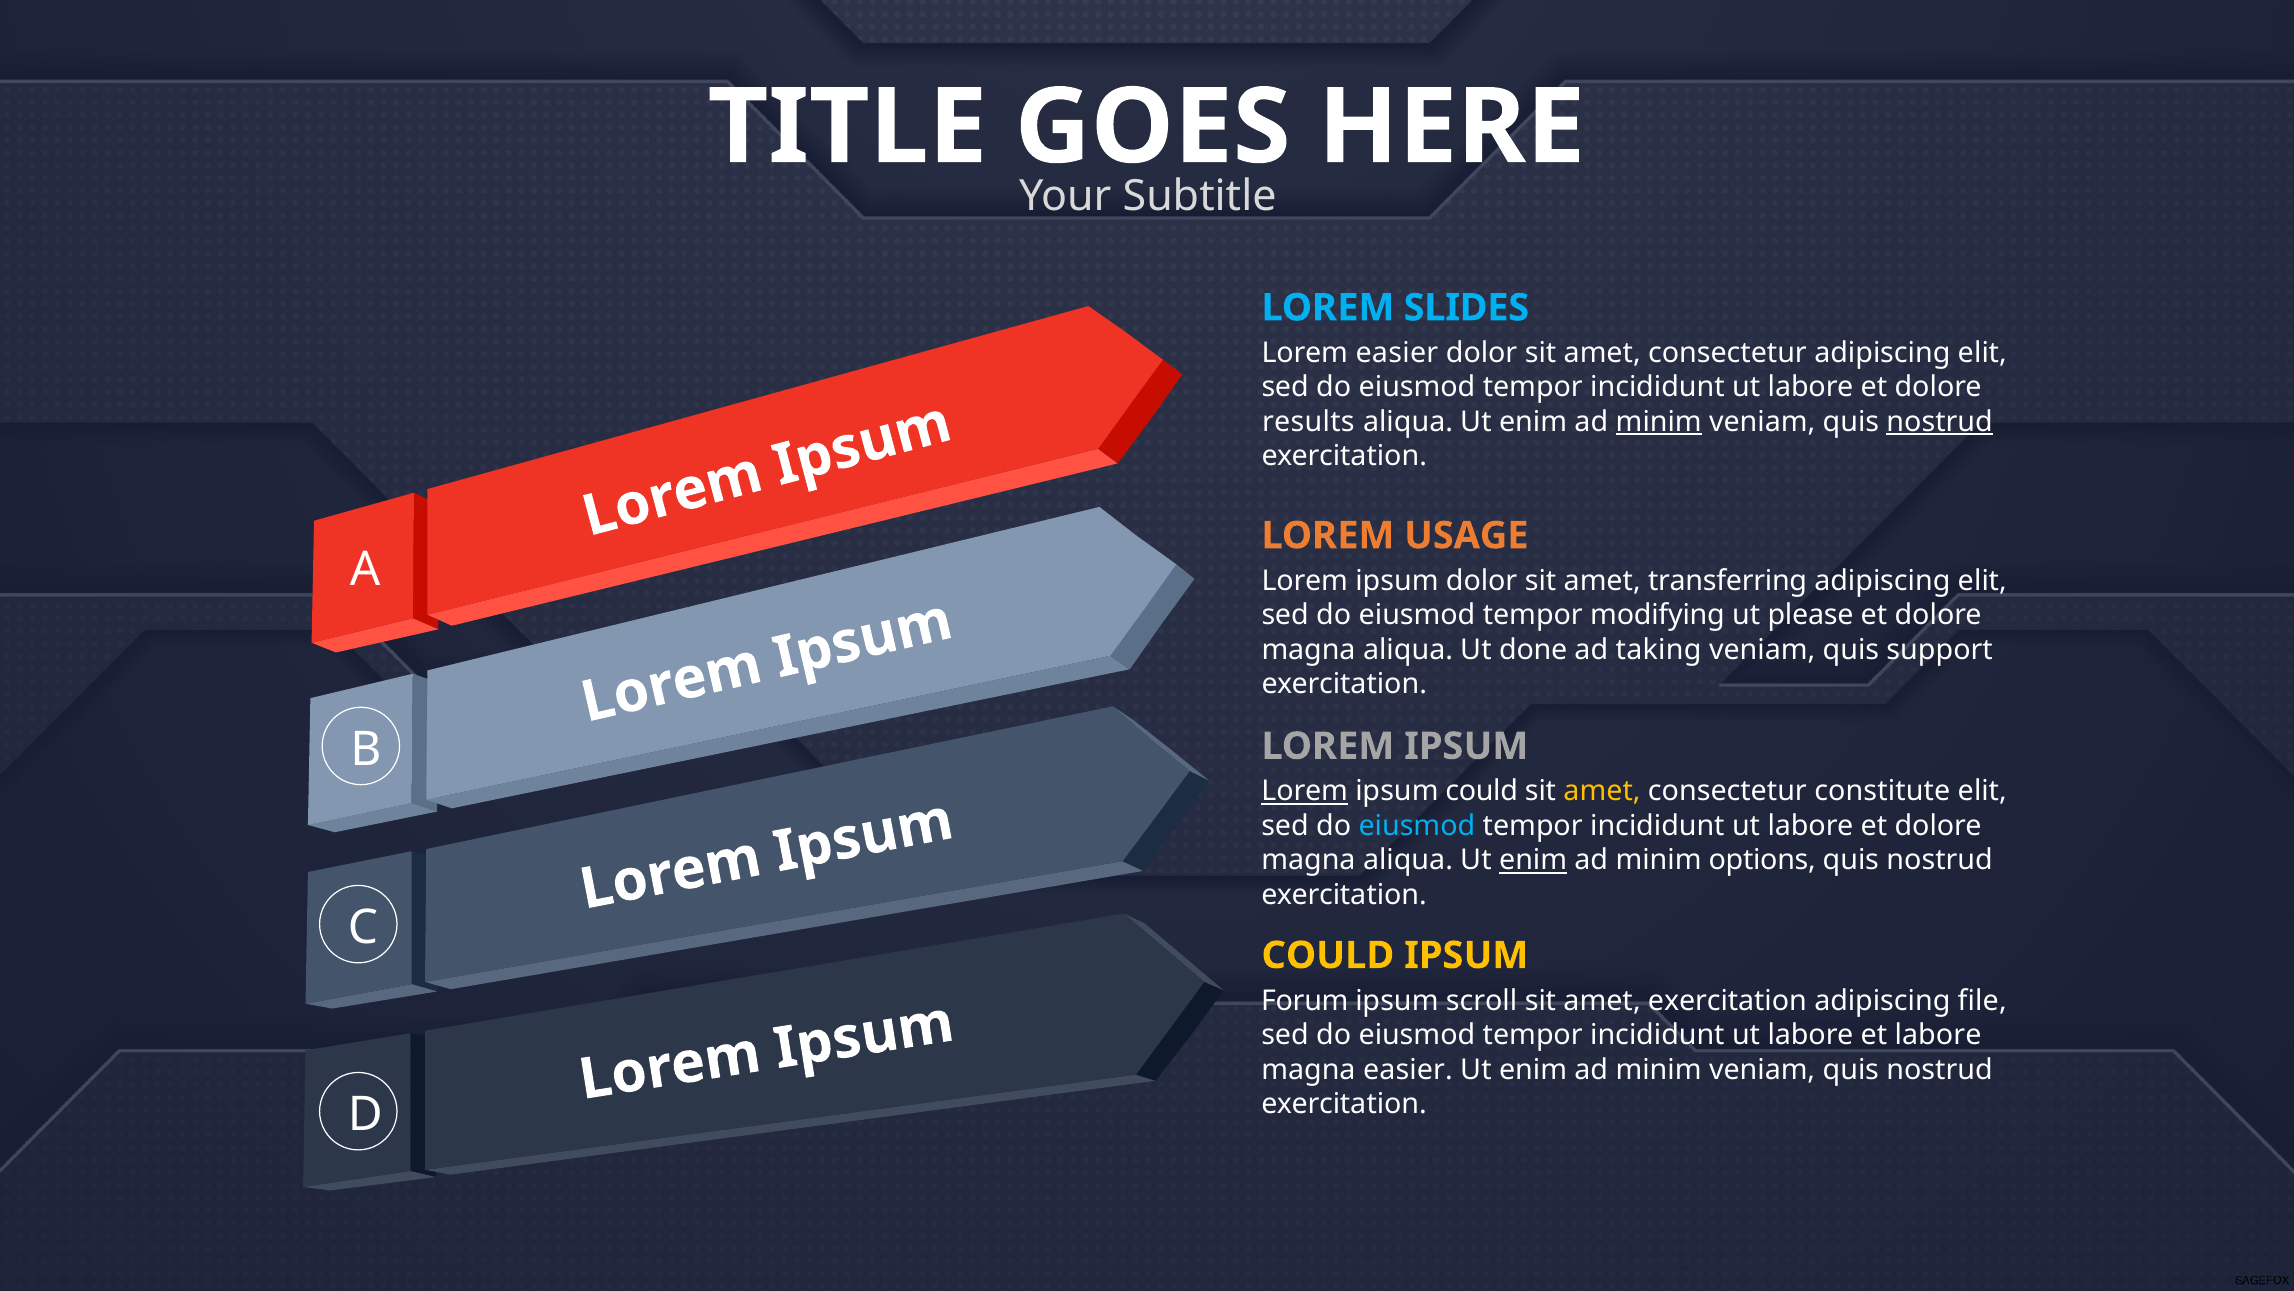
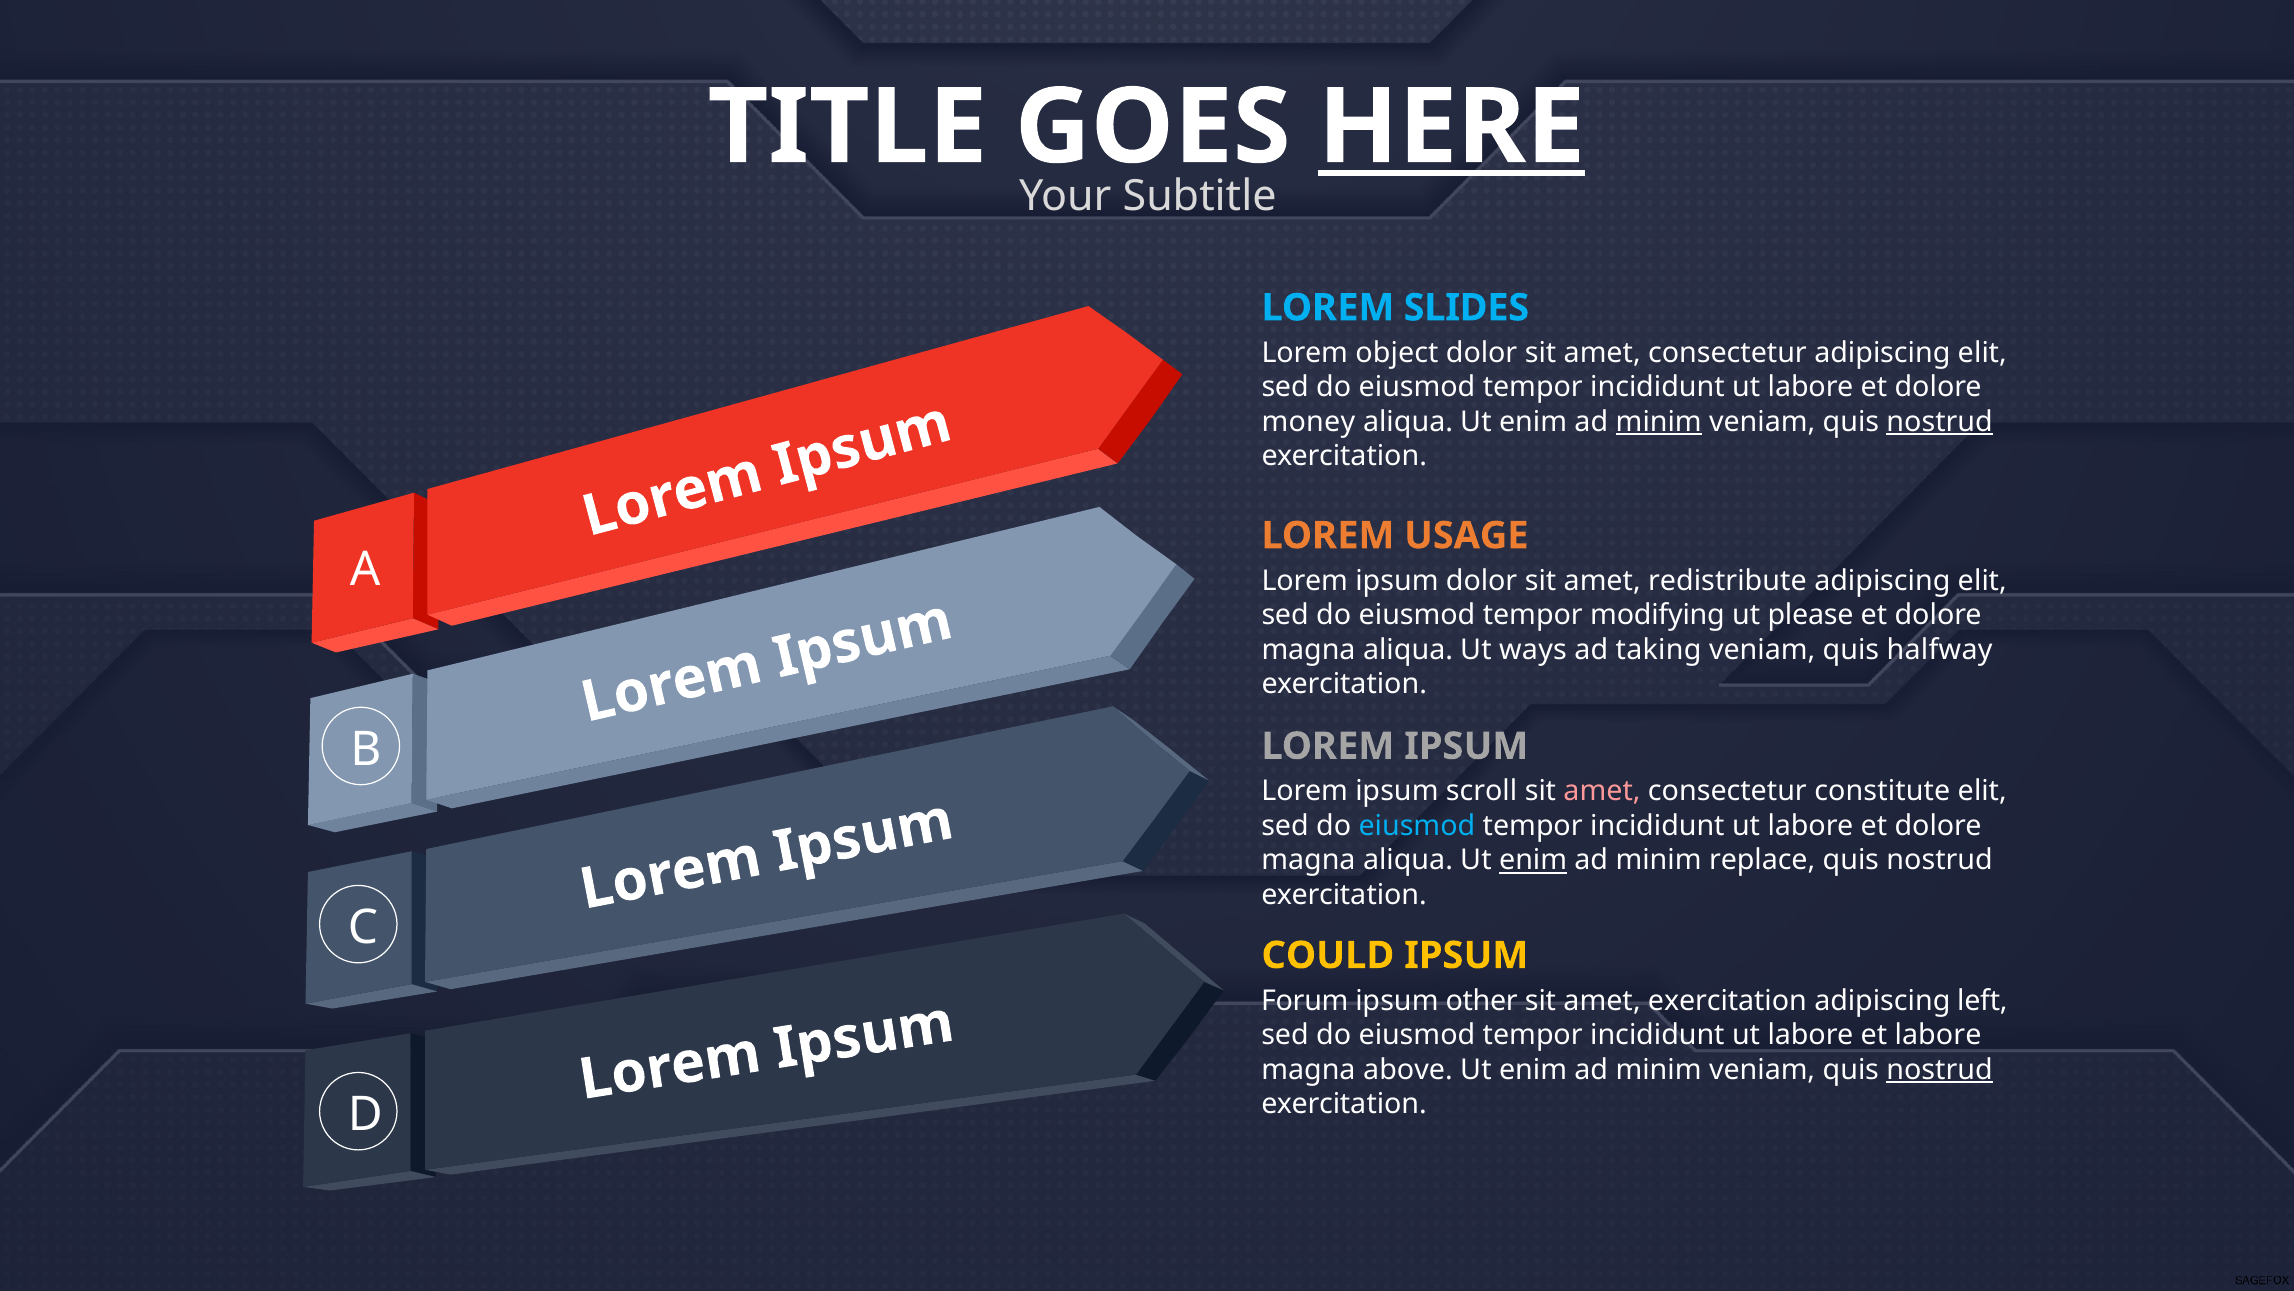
HERE underline: none -> present
Lorem easier: easier -> object
results: results -> money
transferring: transferring -> redistribute
done: done -> ways
support: support -> halfway
Lorem at (1305, 791) underline: present -> none
ipsum could: could -> scroll
amet at (1602, 791) colour: yellow -> pink
options: options -> replace
scroll: scroll -> other
file: file -> left
magna easier: easier -> above
nostrud at (1940, 1069) underline: none -> present
